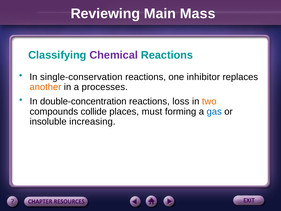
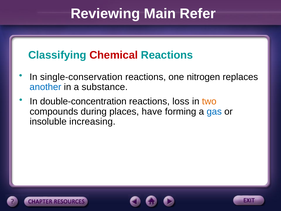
Mass: Mass -> Refer
Chemical colour: purple -> red
inhibitor: inhibitor -> nitrogen
another colour: orange -> blue
processes: processes -> substance
collide: collide -> during
must: must -> have
